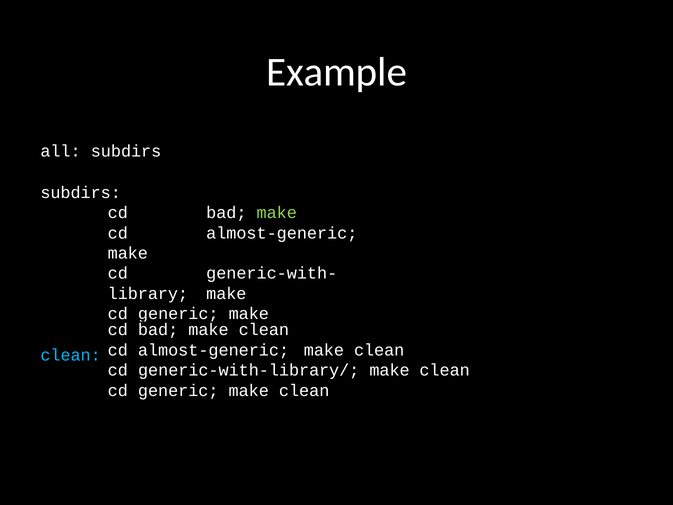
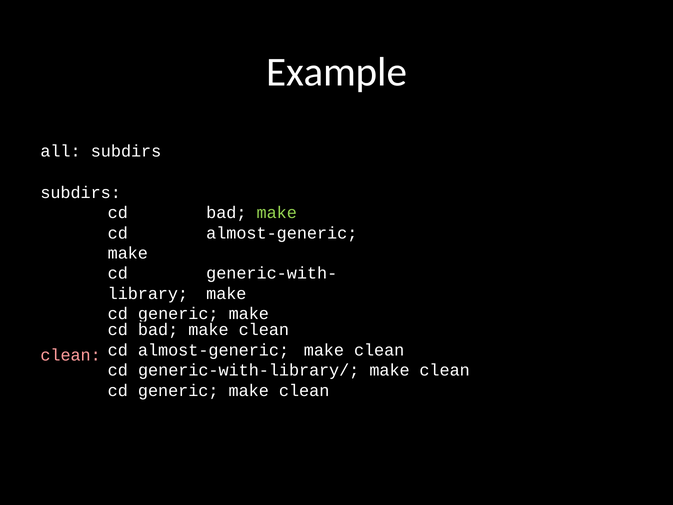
clean at (71, 355) colour: light blue -> pink
